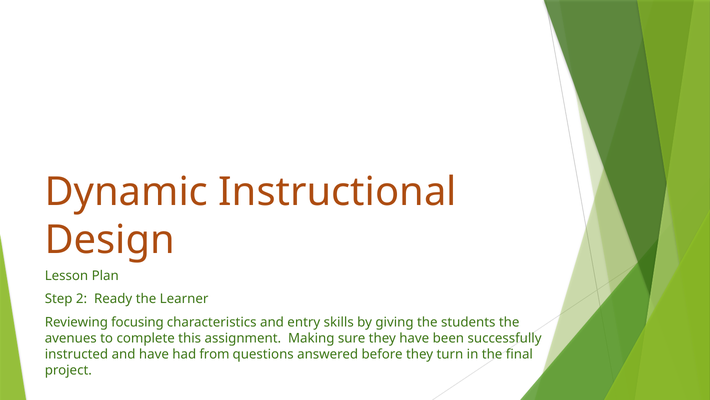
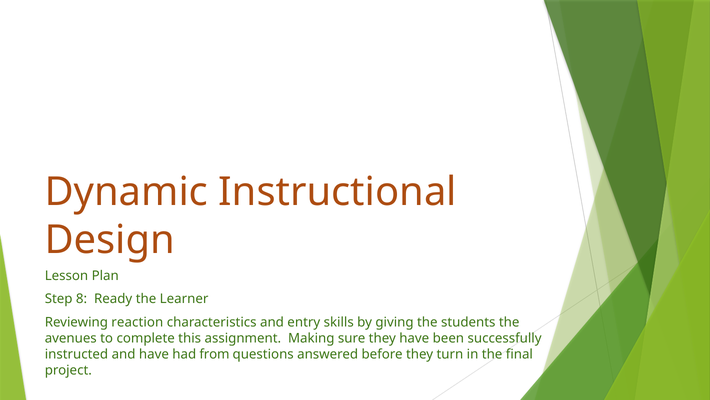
2: 2 -> 8
focusing: focusing -> reaction
